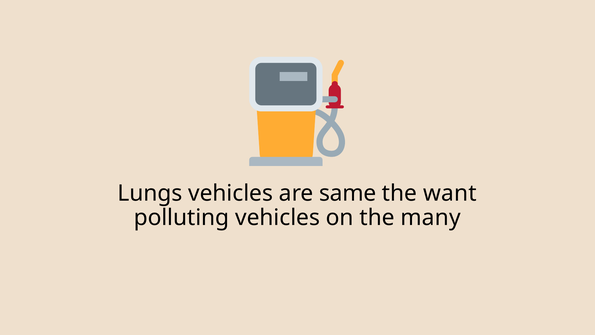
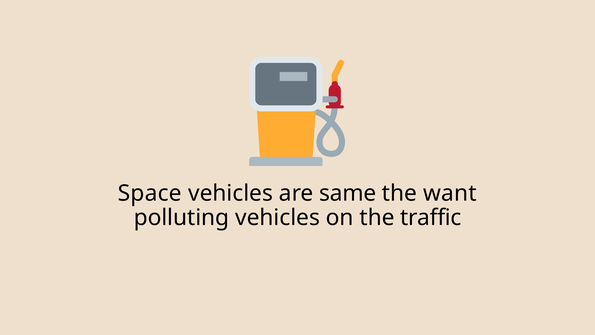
Lungs: Lungs -> Space
many: many -> traffic
